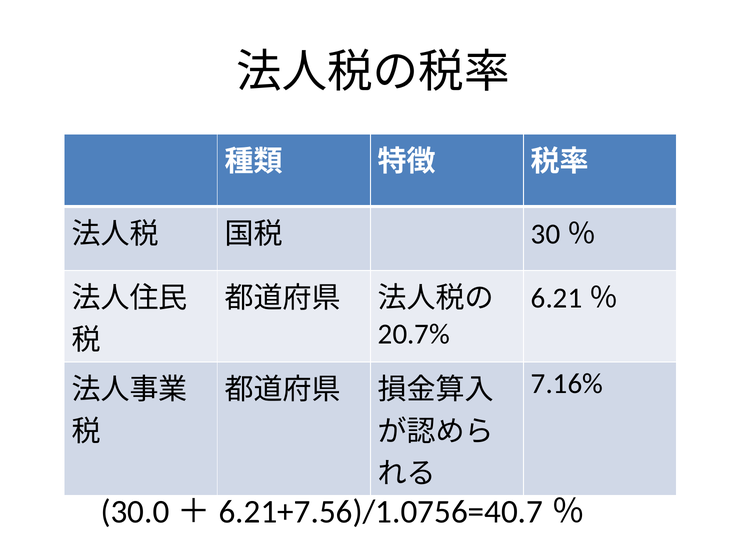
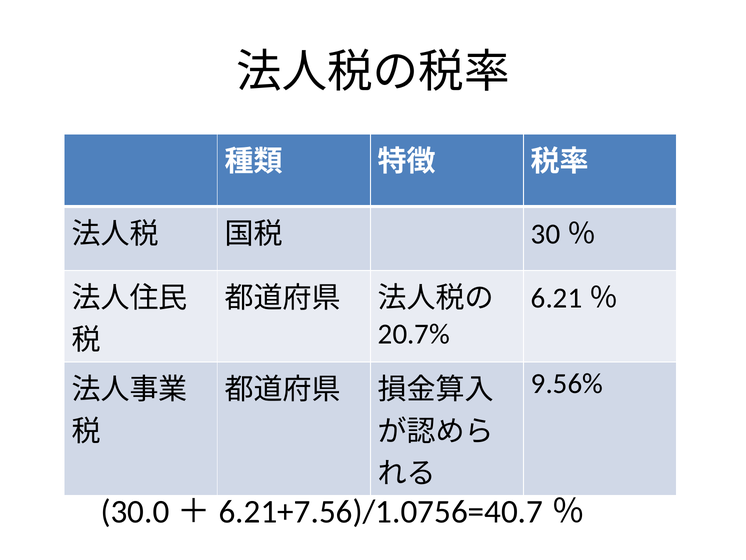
7.16%: 7.16% -> 9.56%
